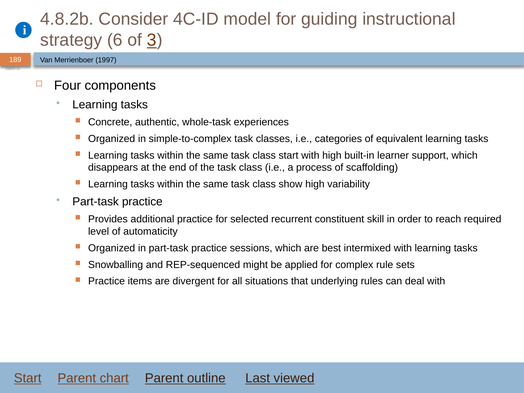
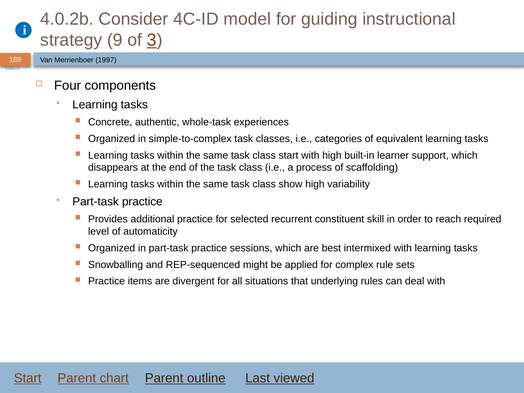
4.8.2b: 4.8.2b -> 4.0.2b
6: 6 -> 9
